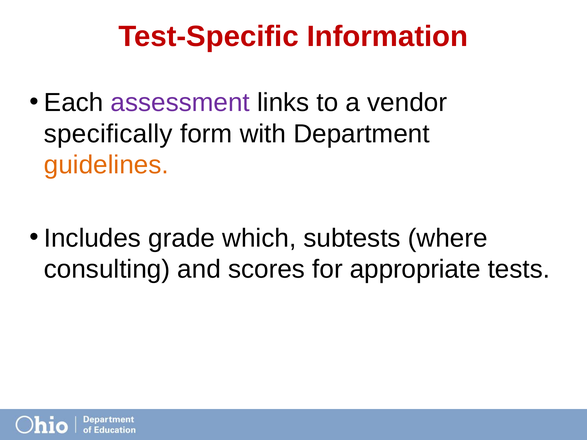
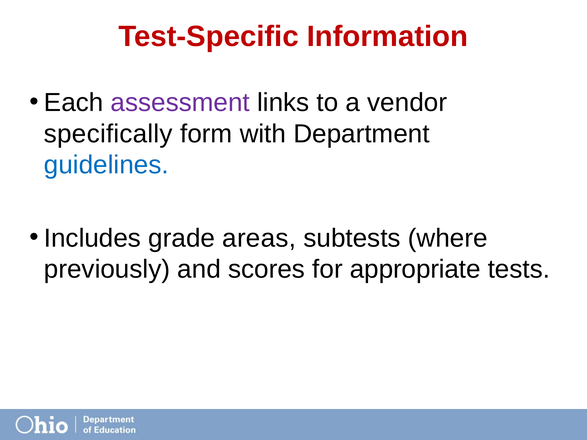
guidelines colour: orange -> blue
which: which -> areas
consulting: consulting -> previously
